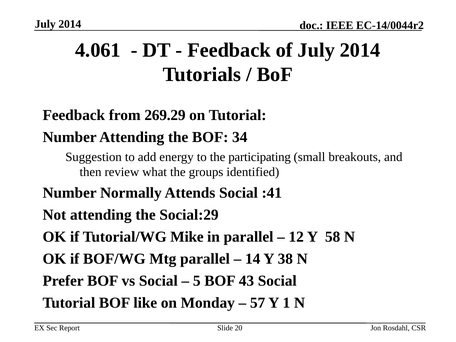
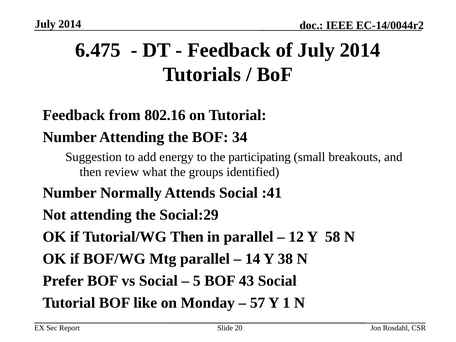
4.061: 4.061 -> 6.475
269.29: 269.29 -> 802.16
Tutorial/WG Mike: Mike -> Then
